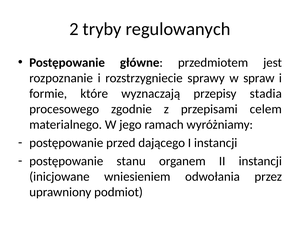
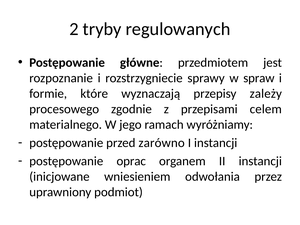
stadia: stadia -> zależy
dającego: dającego -> zarówno
stanu: stanu -> oprac
